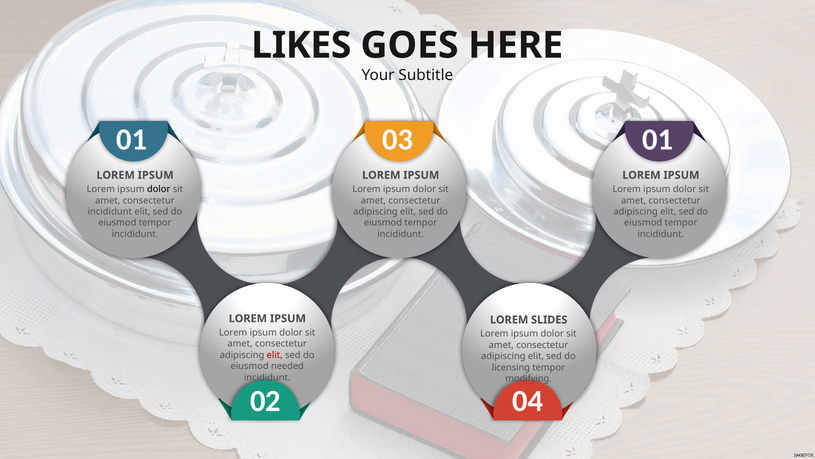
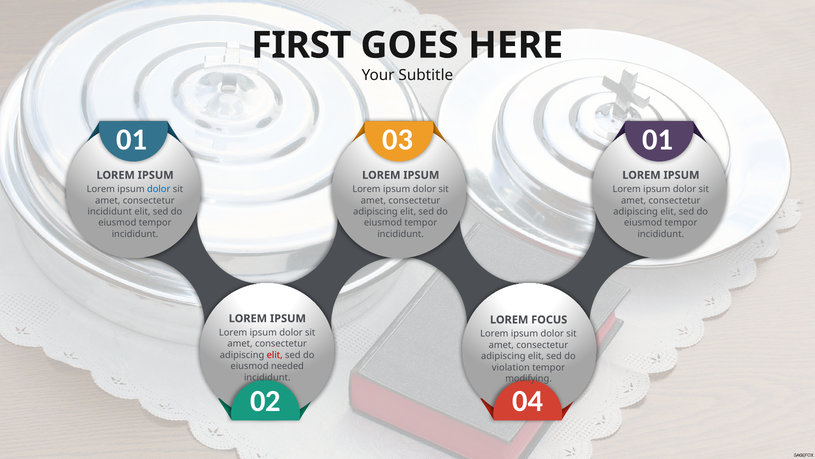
LIKES: LIKES -> FIRST
dolor at (159, 189) colour: black -> blue
SLIDES: SLIDES -> FOCUS
licensing: licensing -> violation
